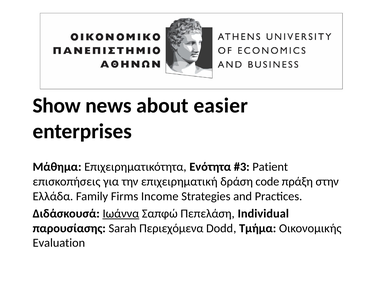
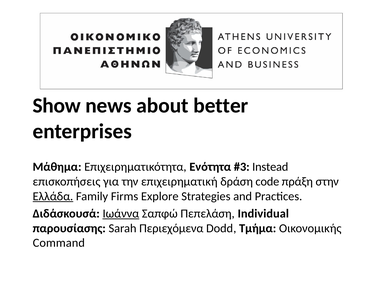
easier: easier -> better
Patient: Patient -> Instead
Ελλάδα underline: none -> present
Income: Income -> Explore
Evaluation: Evaluation -> Command
